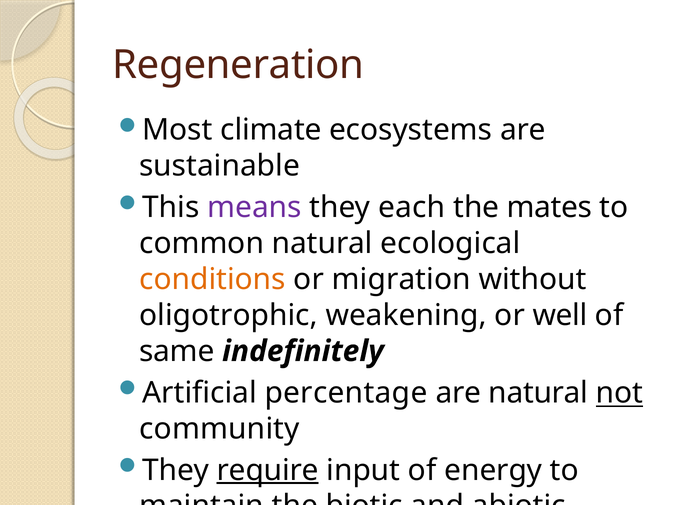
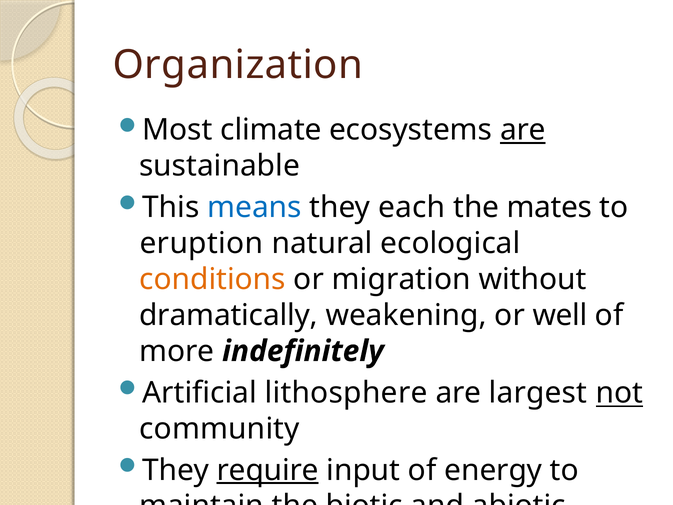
Regeneration: Regeneration -> Organization
are at (523, 130) underline: none -> present
means colour: purple -> blue
common: common -> eruption
oligotrophic: oligotrophic -> dramatically
same: same -> more
percentage: percentage -> lithosphere
are natural: natural -> largest
